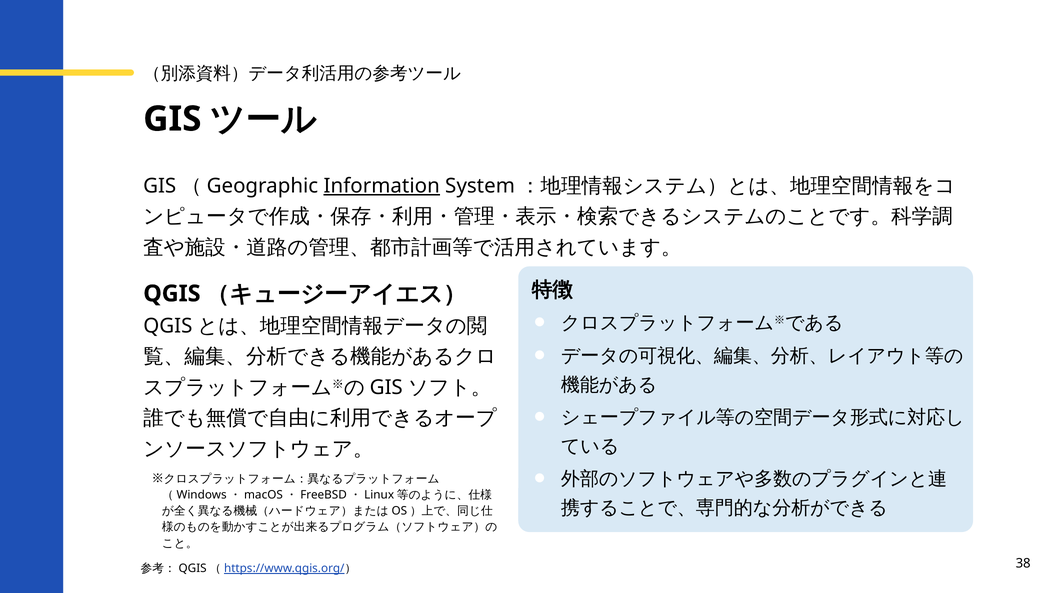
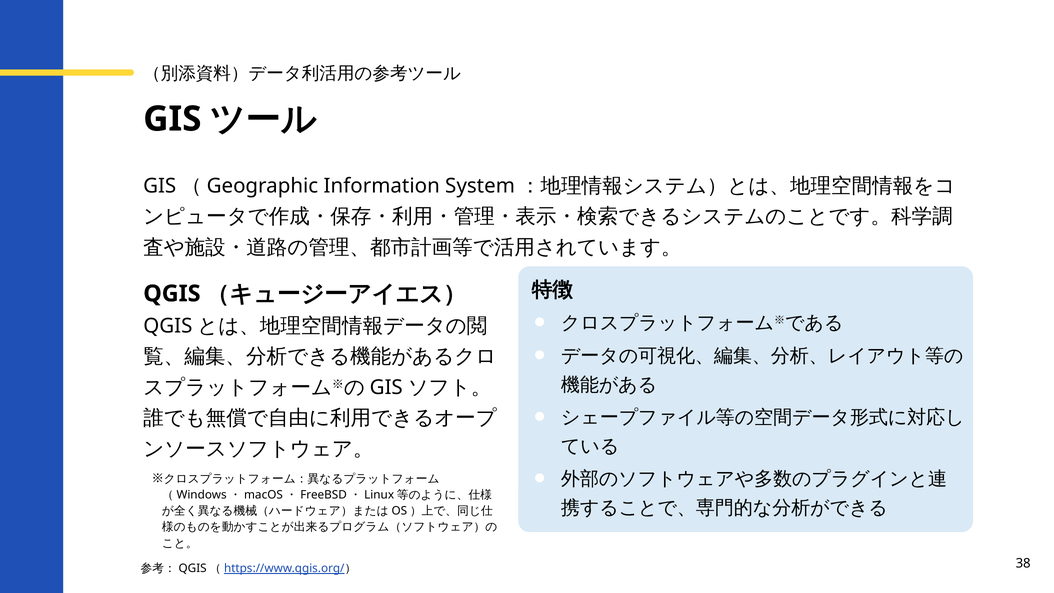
Information underline: present -> none
